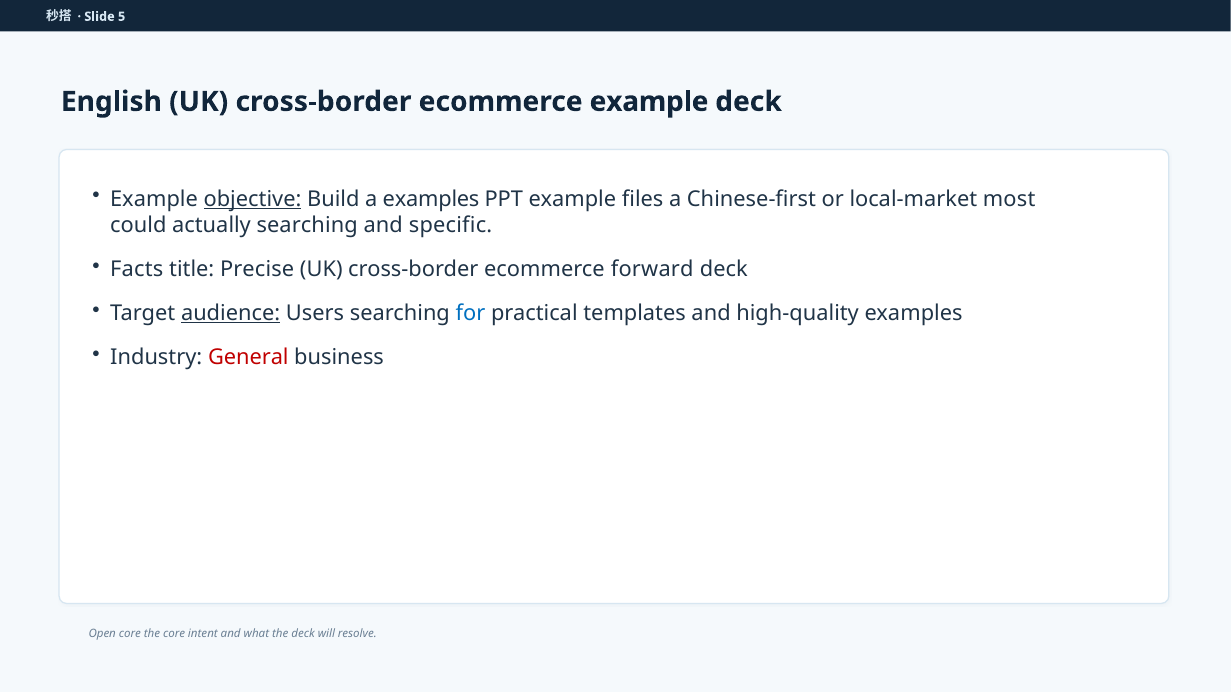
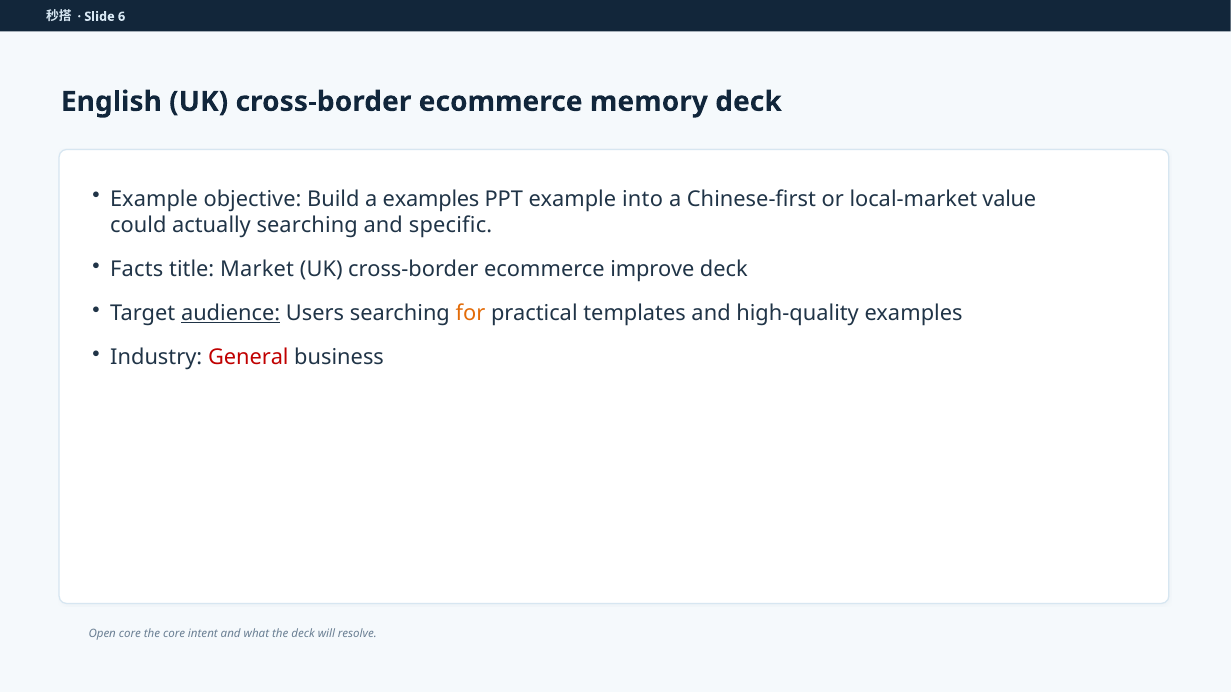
5: 5 -> 6
ecommerce example: example -> memory
objective underline: present -> none
files: files -> into
most: most -> value
Precise: Precise -> Market
forward: forward -> improve
for colour: blue -> orange
